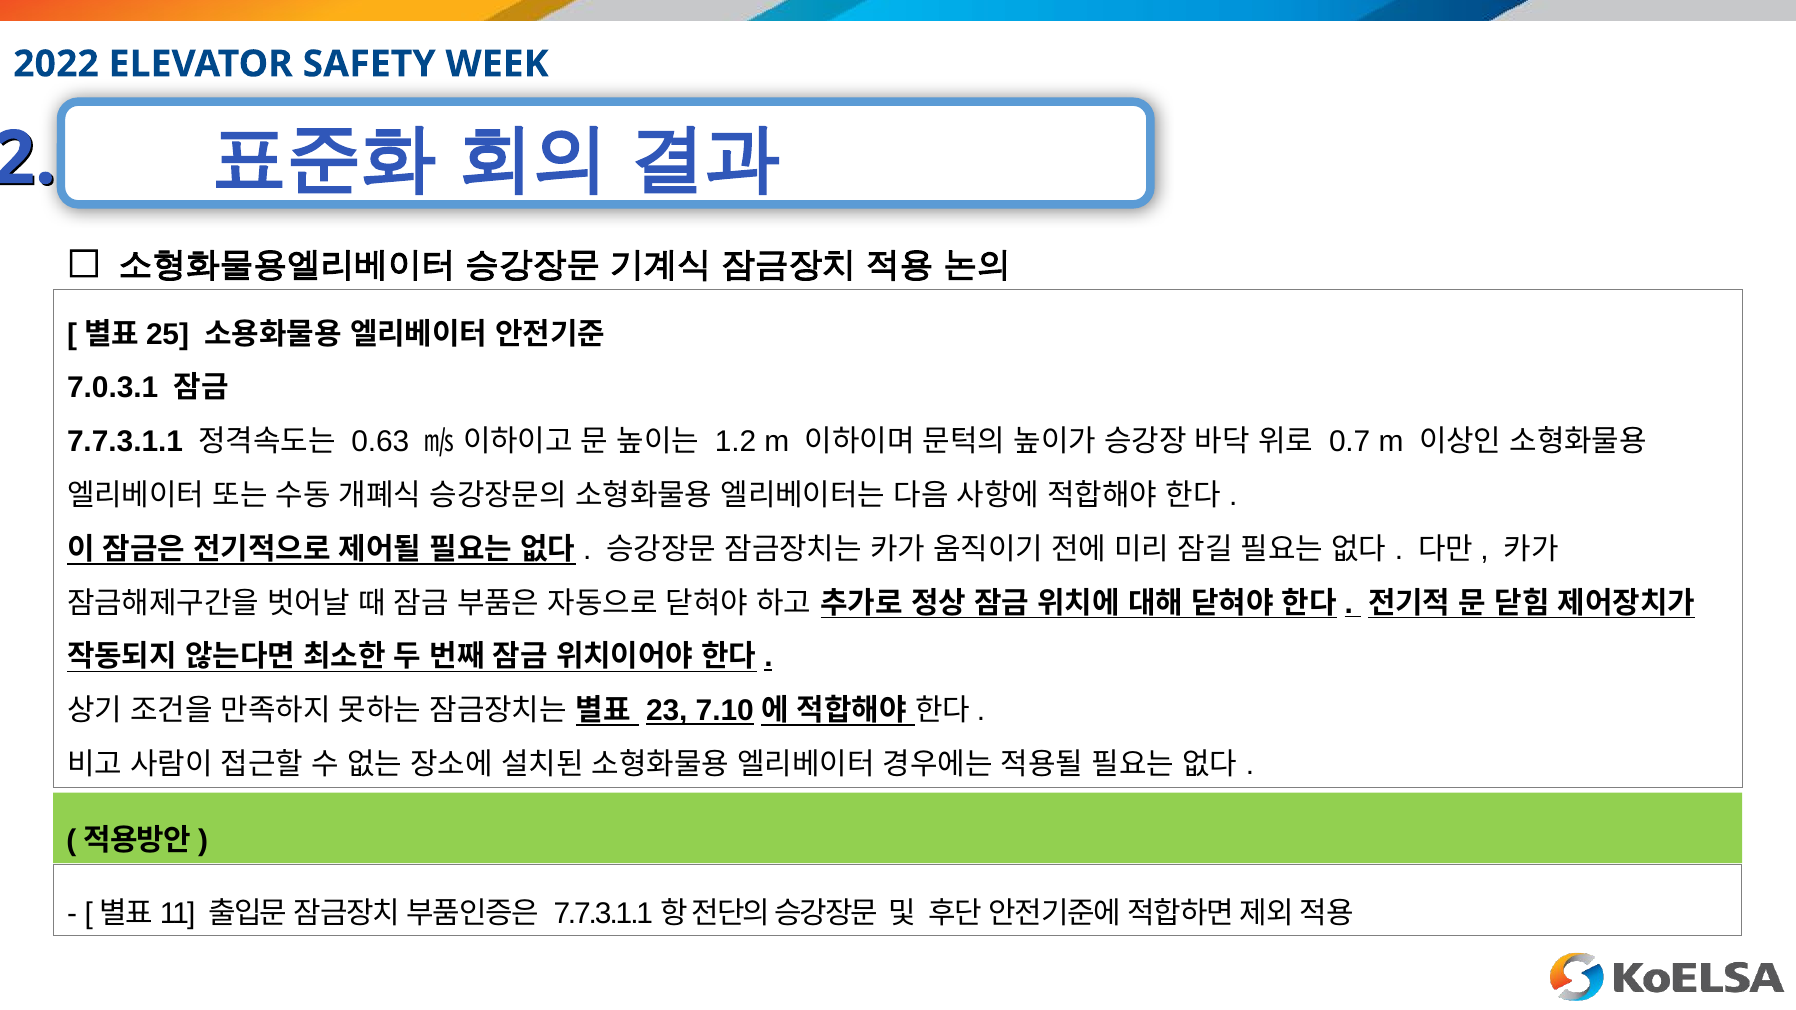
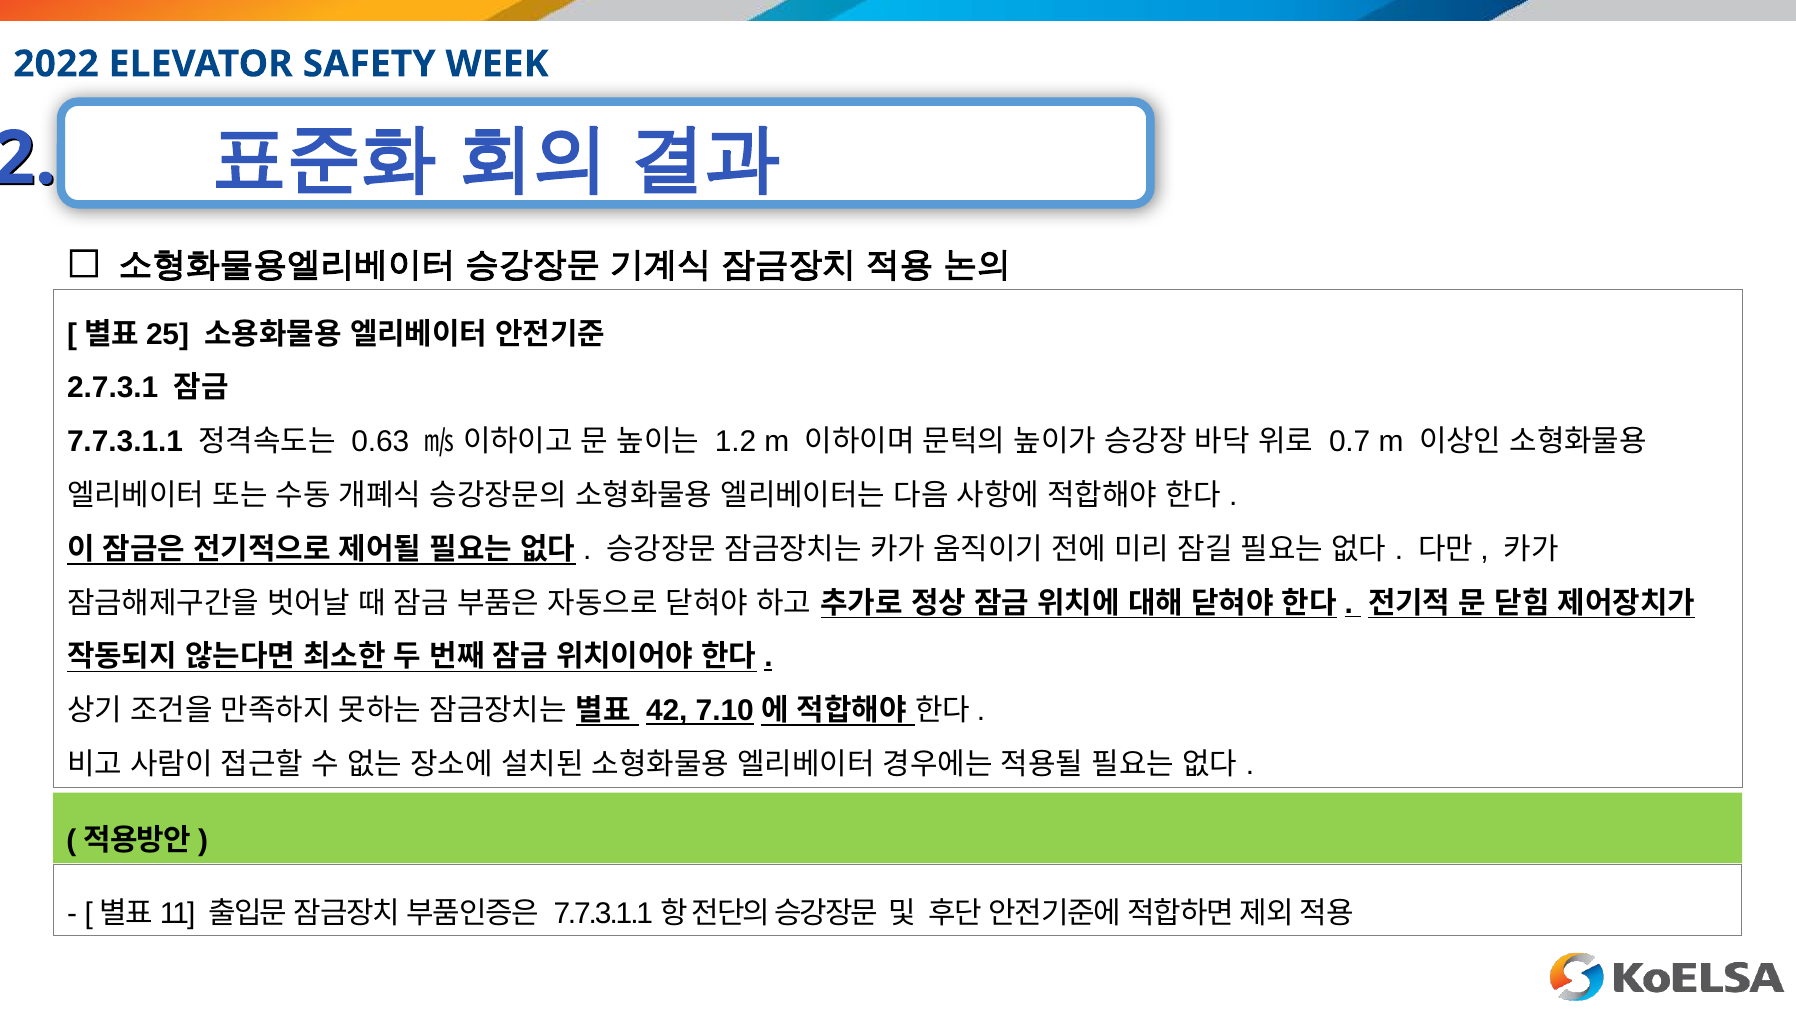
7.0.3.1: 7.0.3.1 -> 2.7.3.1
23: 23 -> 42
